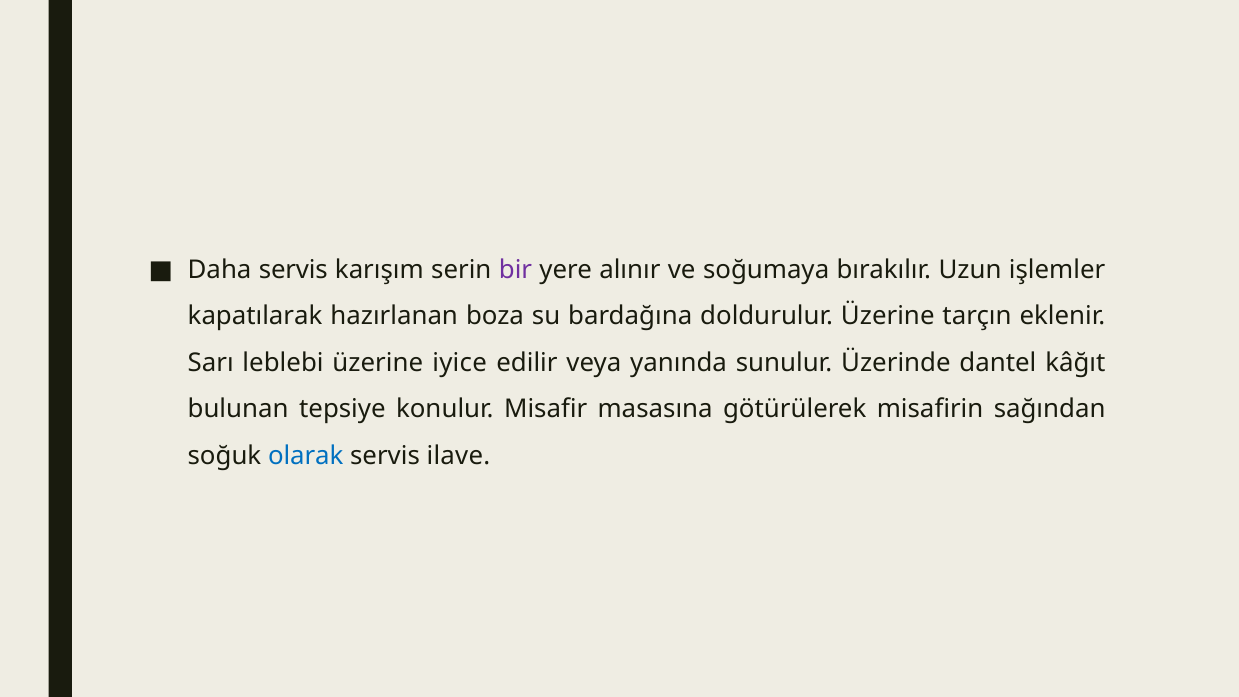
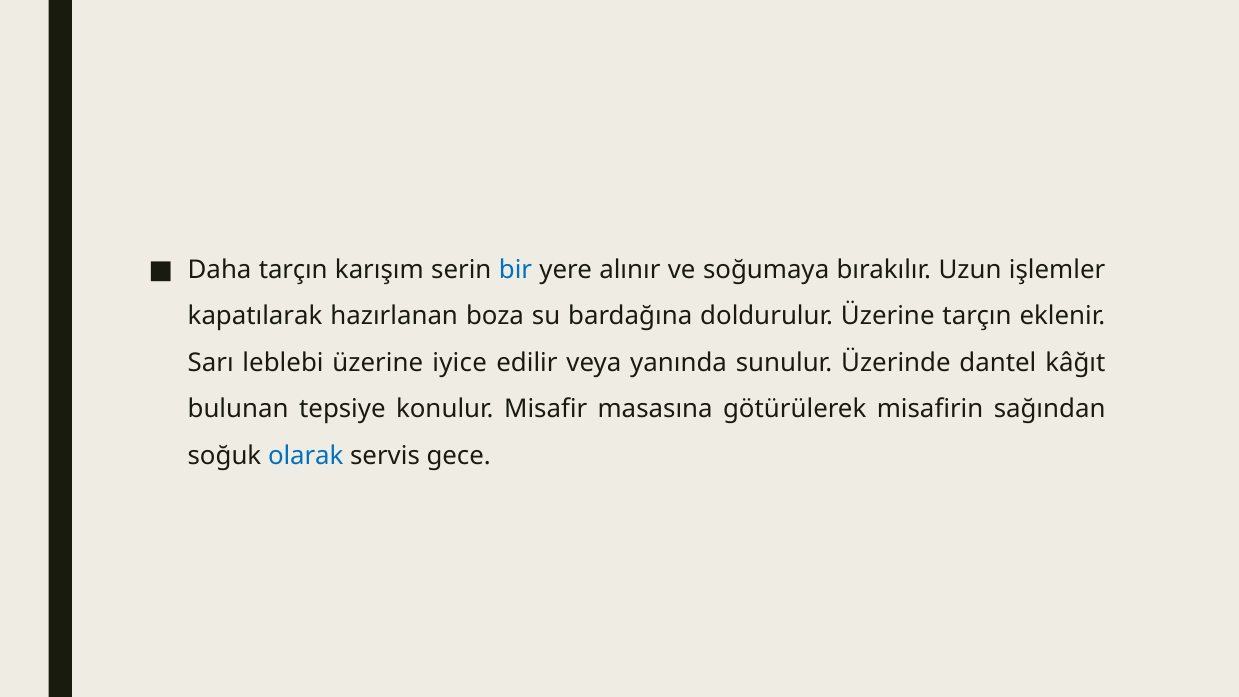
Daha servis: servis -> tarçın
bir colour: purple -> blue
ilave: ilave -> gece
